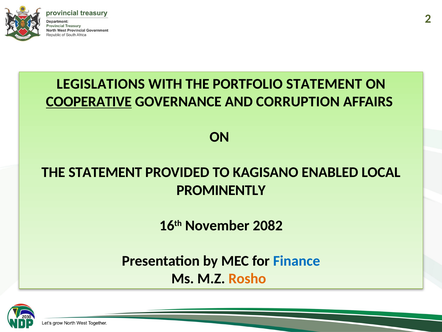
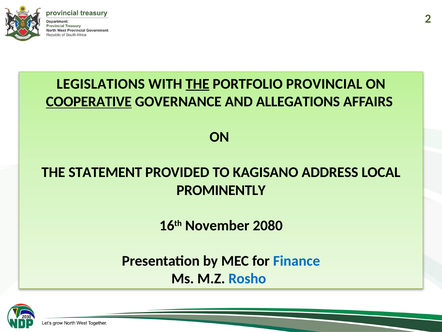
THE at (197, 84) underline: none -> present
PORTFOLIO STATEMENT: STATEMENT -> PROVINCIAL
CORRUPTION: CORRUPTION -> ALLEGATIONS
ENABLED: ENABLED -> ADDRESS
2082: 2082 -> 2080
Rosho colour: orange -> blue
